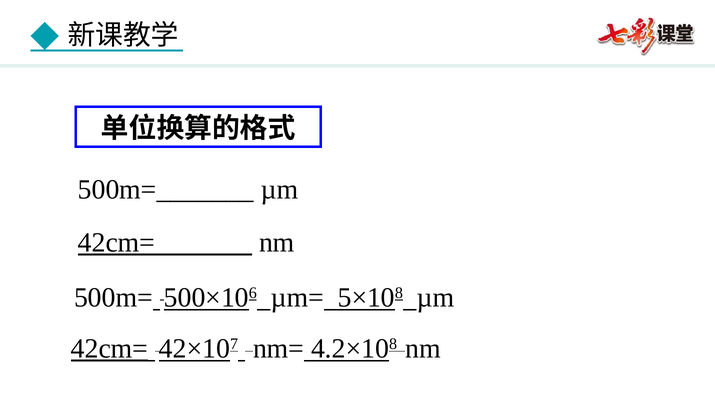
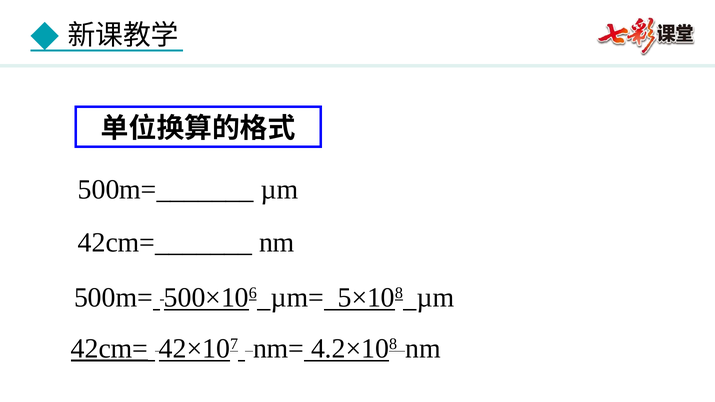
42cm=_______ underline: present -> none
